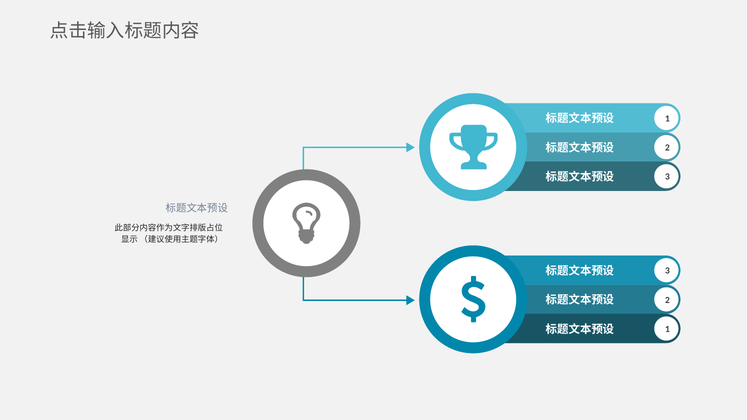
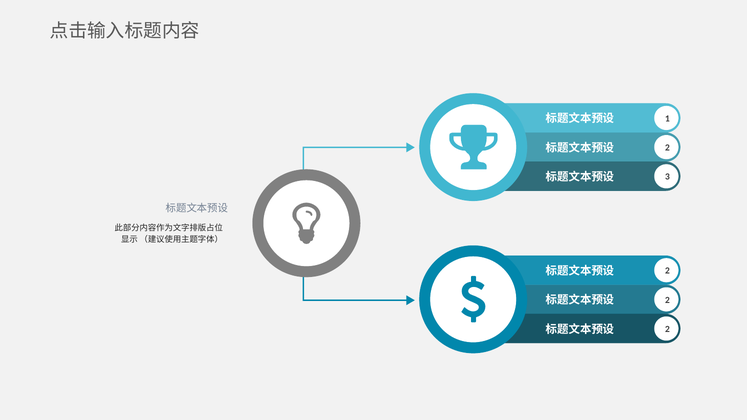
3 at (667, 271): 3 -> 2
1 at (667, 329): 1 -> 2
